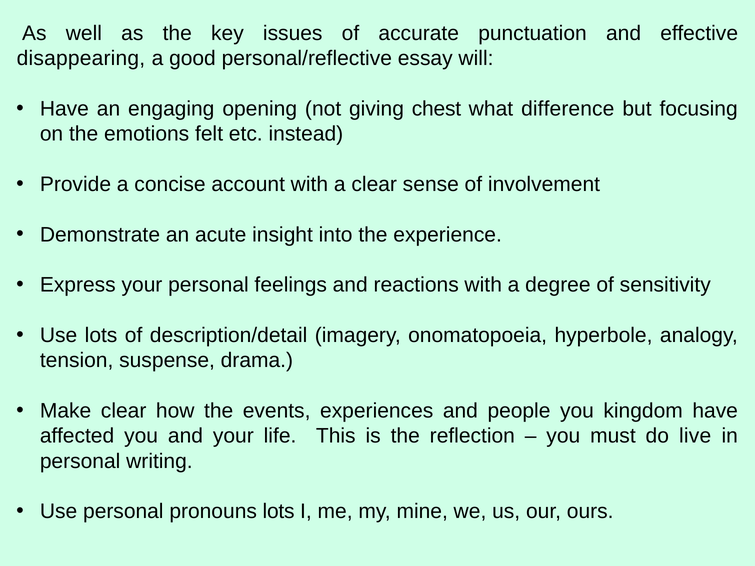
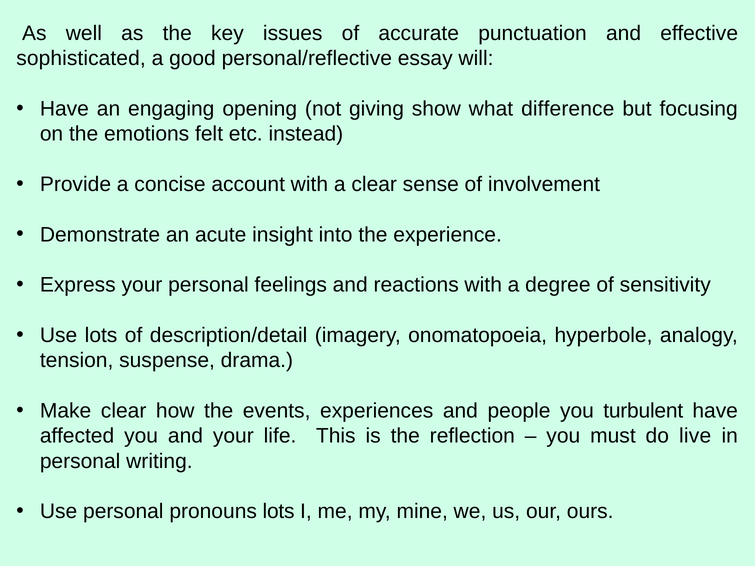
disappearing: disappearing -> sophisticated
chest: chest -> show
kingdom: kingdom -> turbulent
